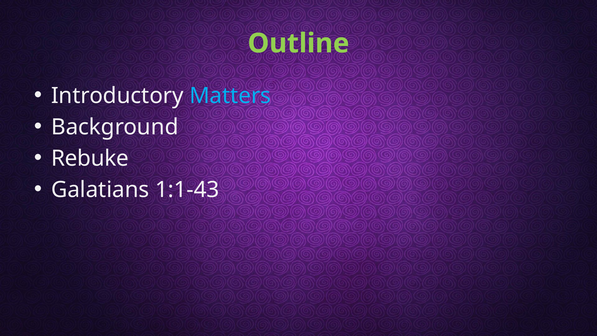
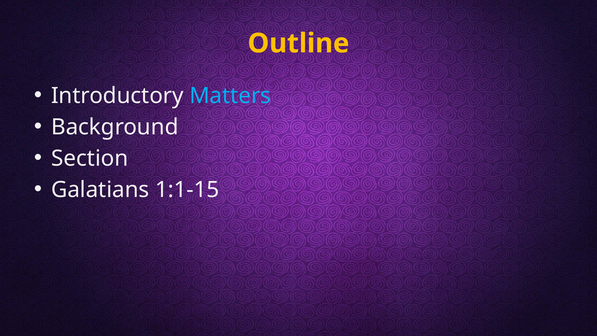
Outline colour: light green -> yellow
Rebuke: Rebuke -> Section
1:1-43: 1:1-43 -> 1:1-15
